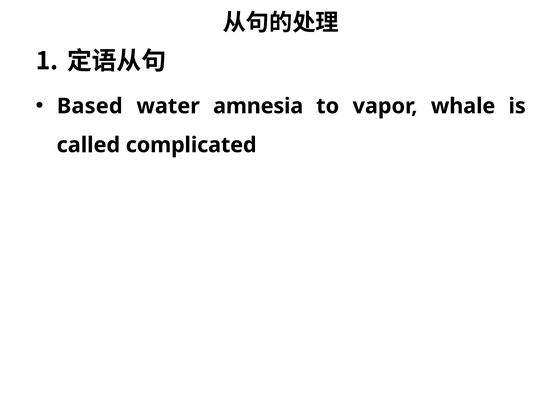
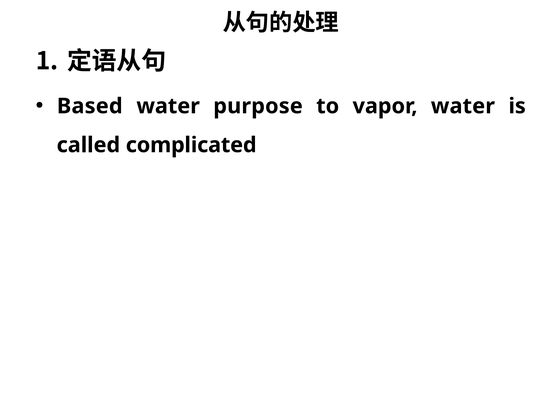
amnesia: amnesia -> purpose
vapor whale: whale -> water
